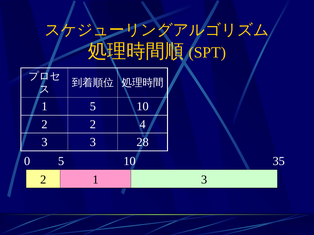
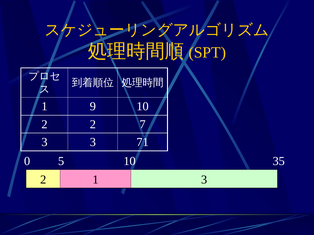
1 5: 5 -> 9
4: 4 -> 7
28: 28 -> 71
